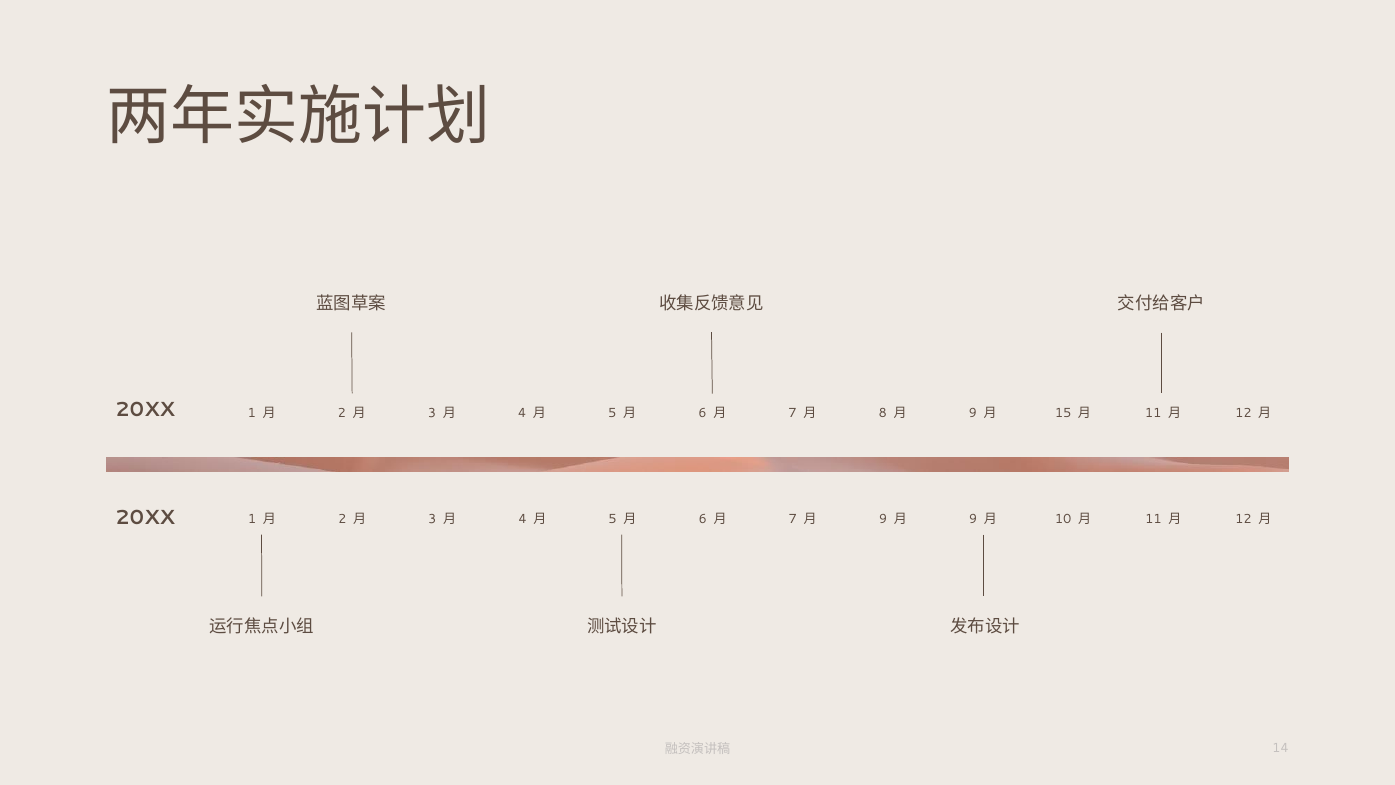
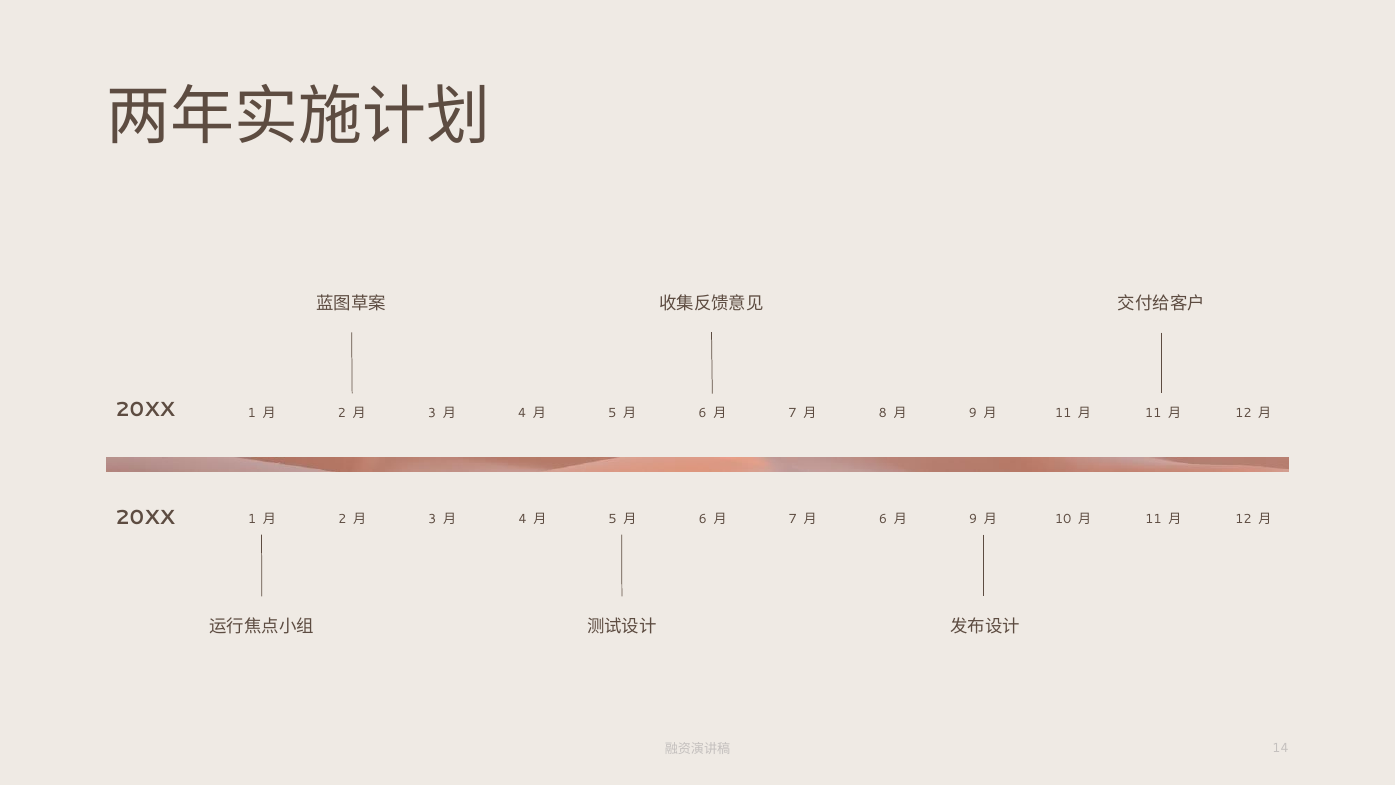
15 at (1063, 413): 15 -> 11
9 at (883, 519): 9 -> 6
